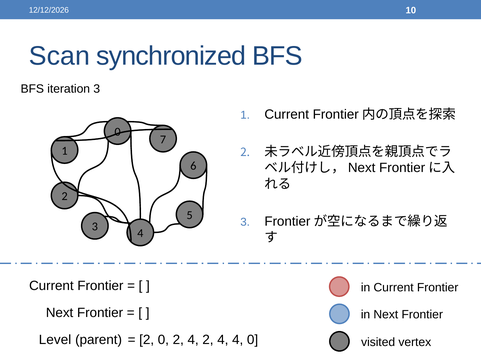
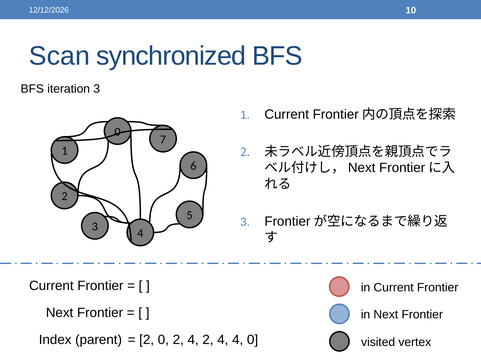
Level: Level -> Index
